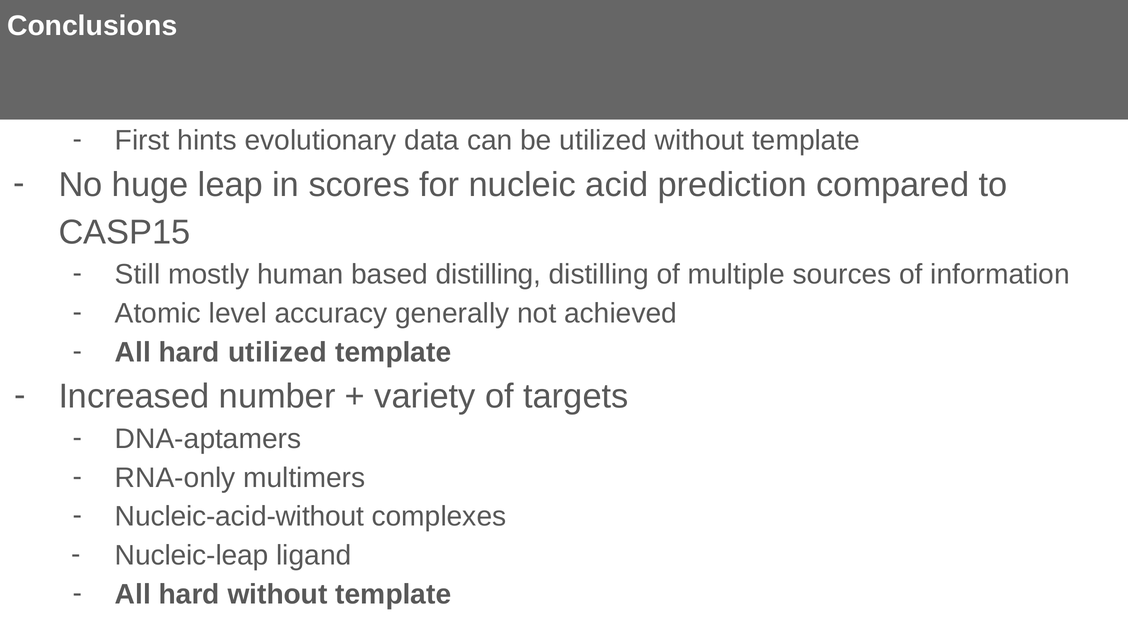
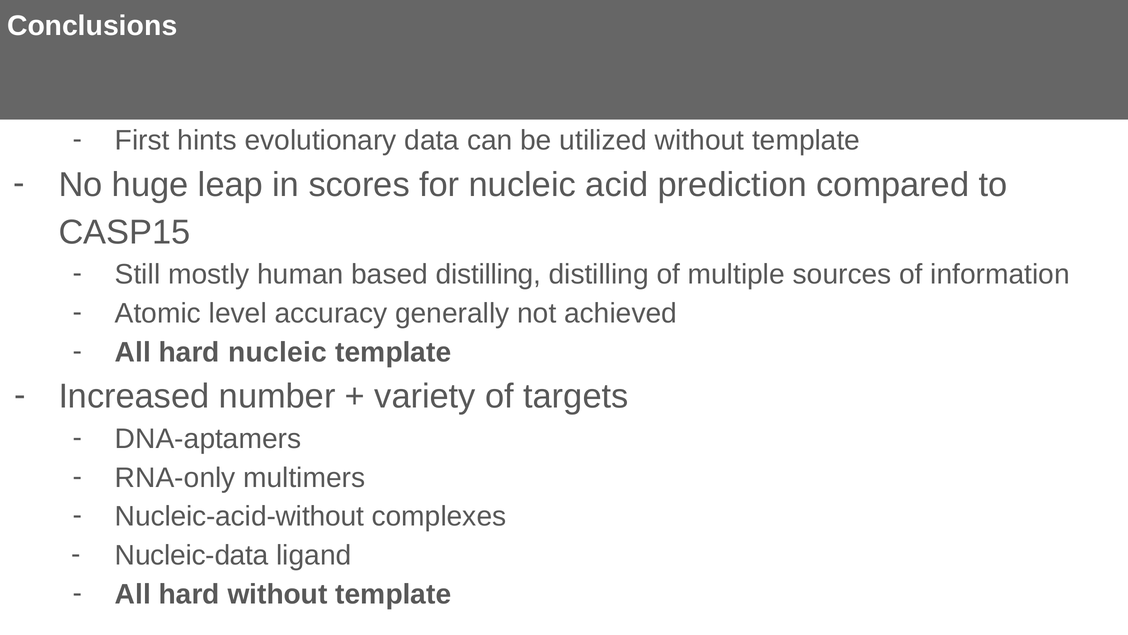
hard utilized: utilized -> nucleic
Nucleic-leap: Nucleic-leap -> Nucleic-data
